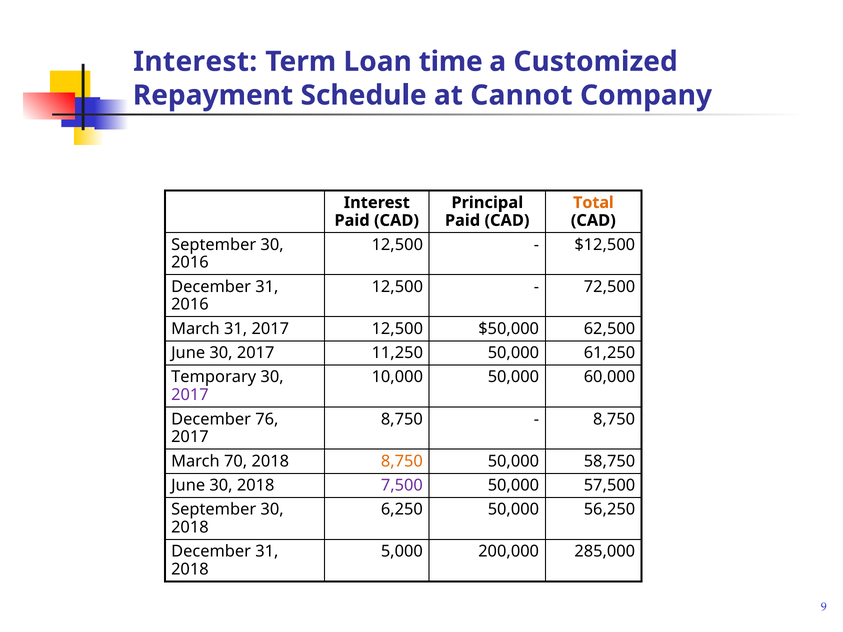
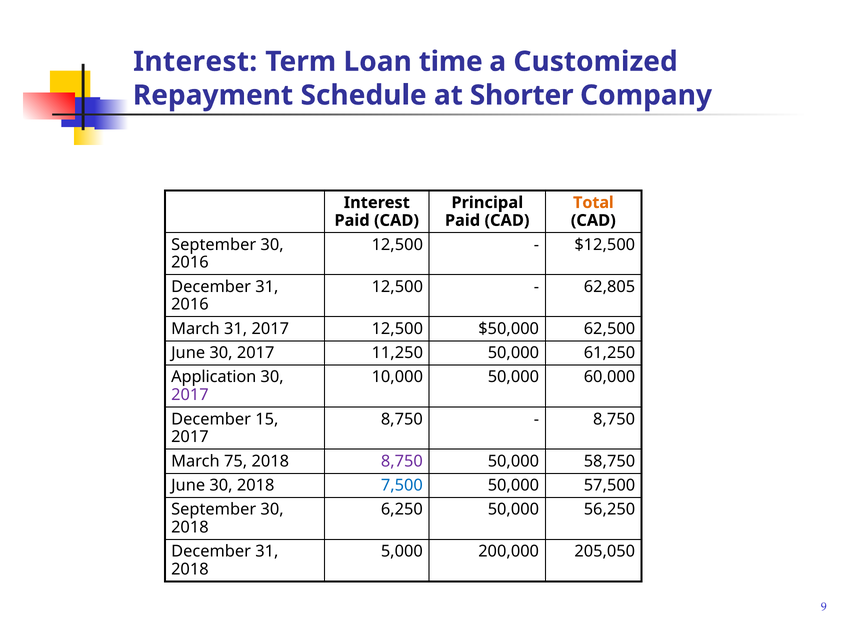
Cannot: Cannot -> Shorter
72,500: 72,500 -> 62,805
Temporary: Temporary -> Application
76: 76 -> 15
70: 70 -> 75
8,750 at (402, 461) colour: orange -> purple
7,500 colour: purple -> blue
285,000: 285,000 -> 205,050
